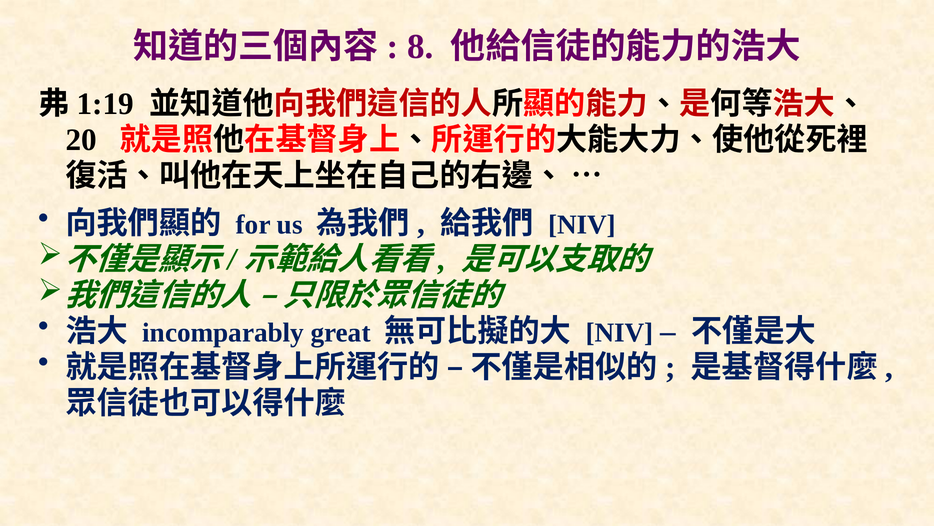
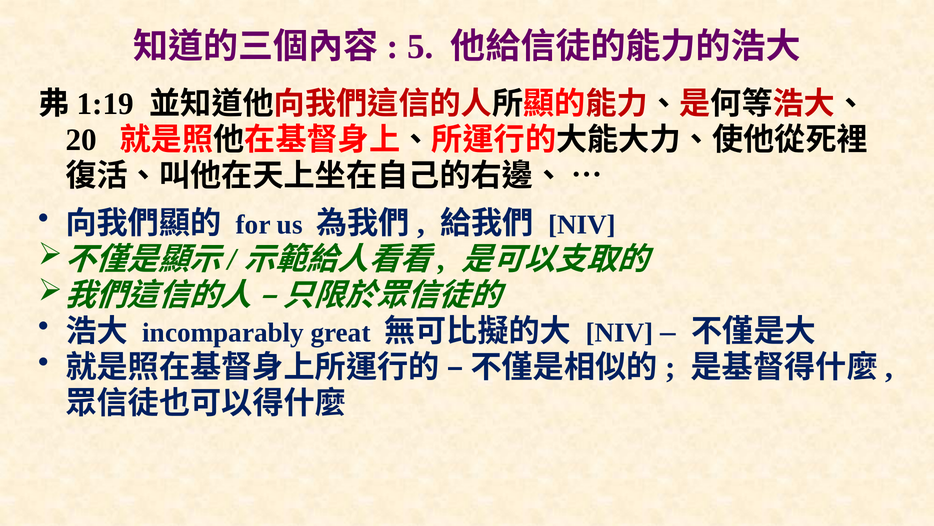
8: 8 -> 5
